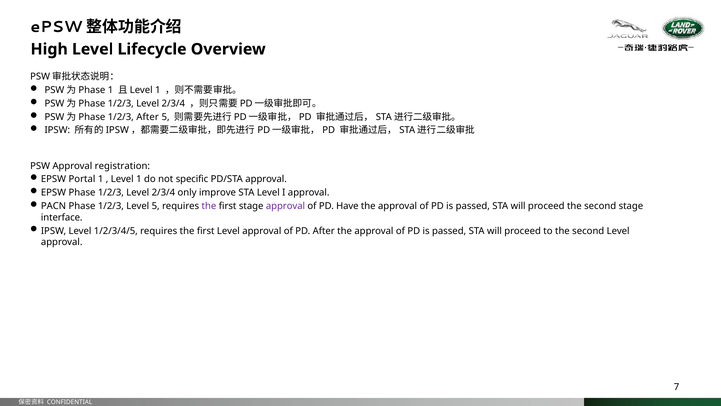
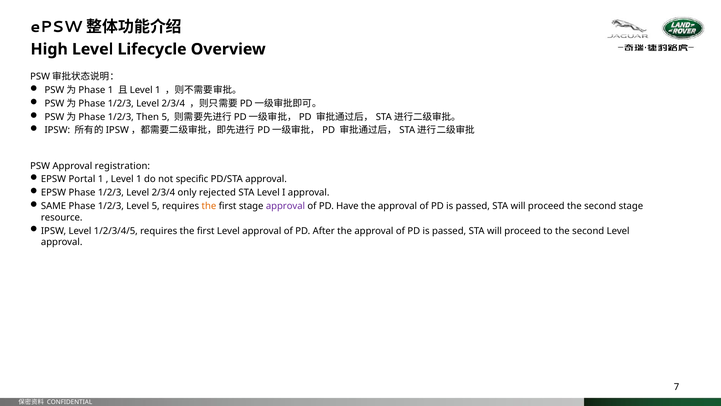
1/2/3 After: After -> Then
improve: improve -> rejected
PACN: PACN -> SAME
the at (209, 206) colour: purple -> orange
interface: interface -> resource
